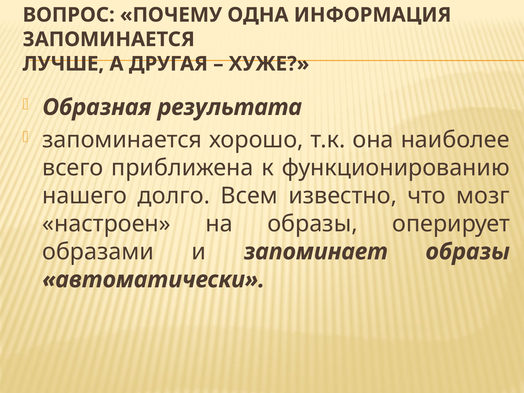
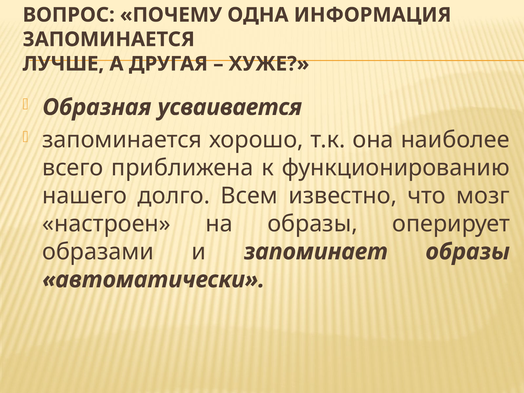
результата: результата -> усваивается
